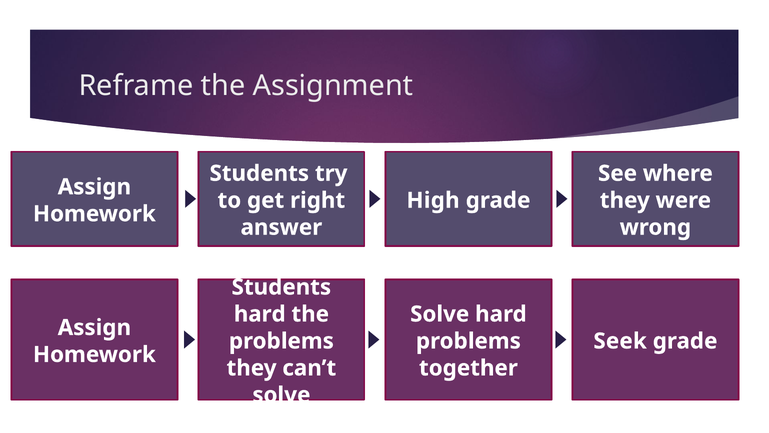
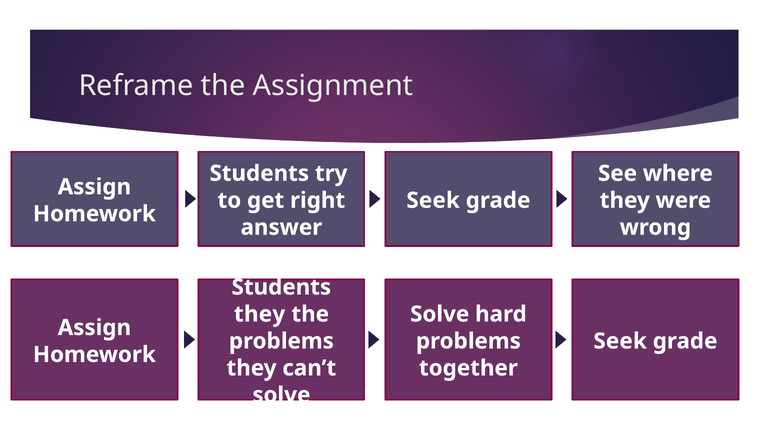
High at (433, 200): High -> Seek
hard at (260, 314): hard -> they
